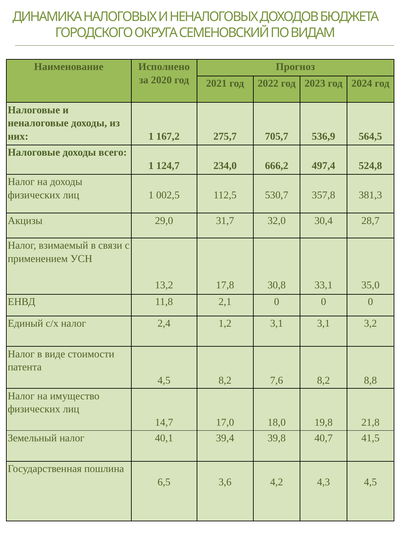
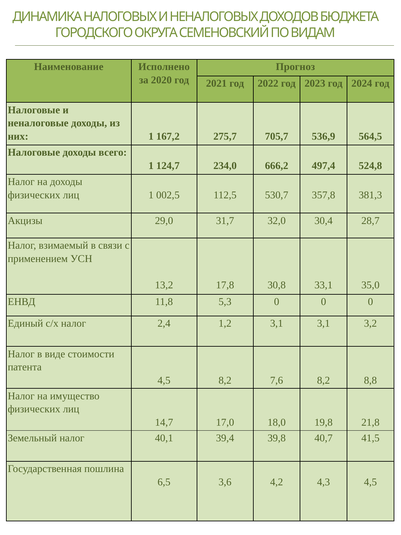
2,1: 2,1 -> 5,3
